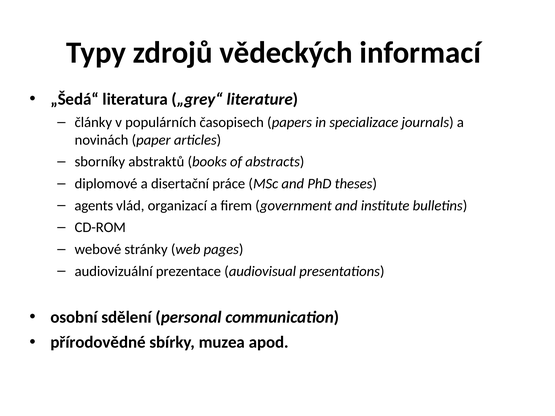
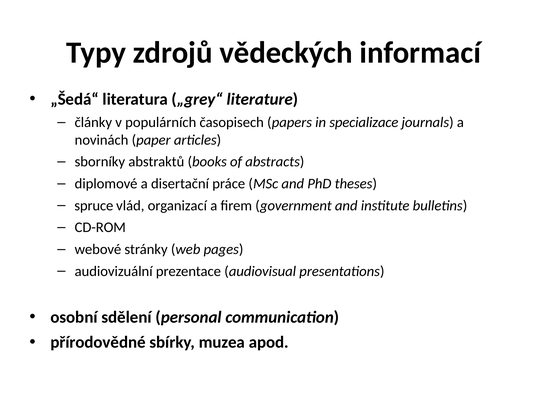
agents: agents -> spruce
